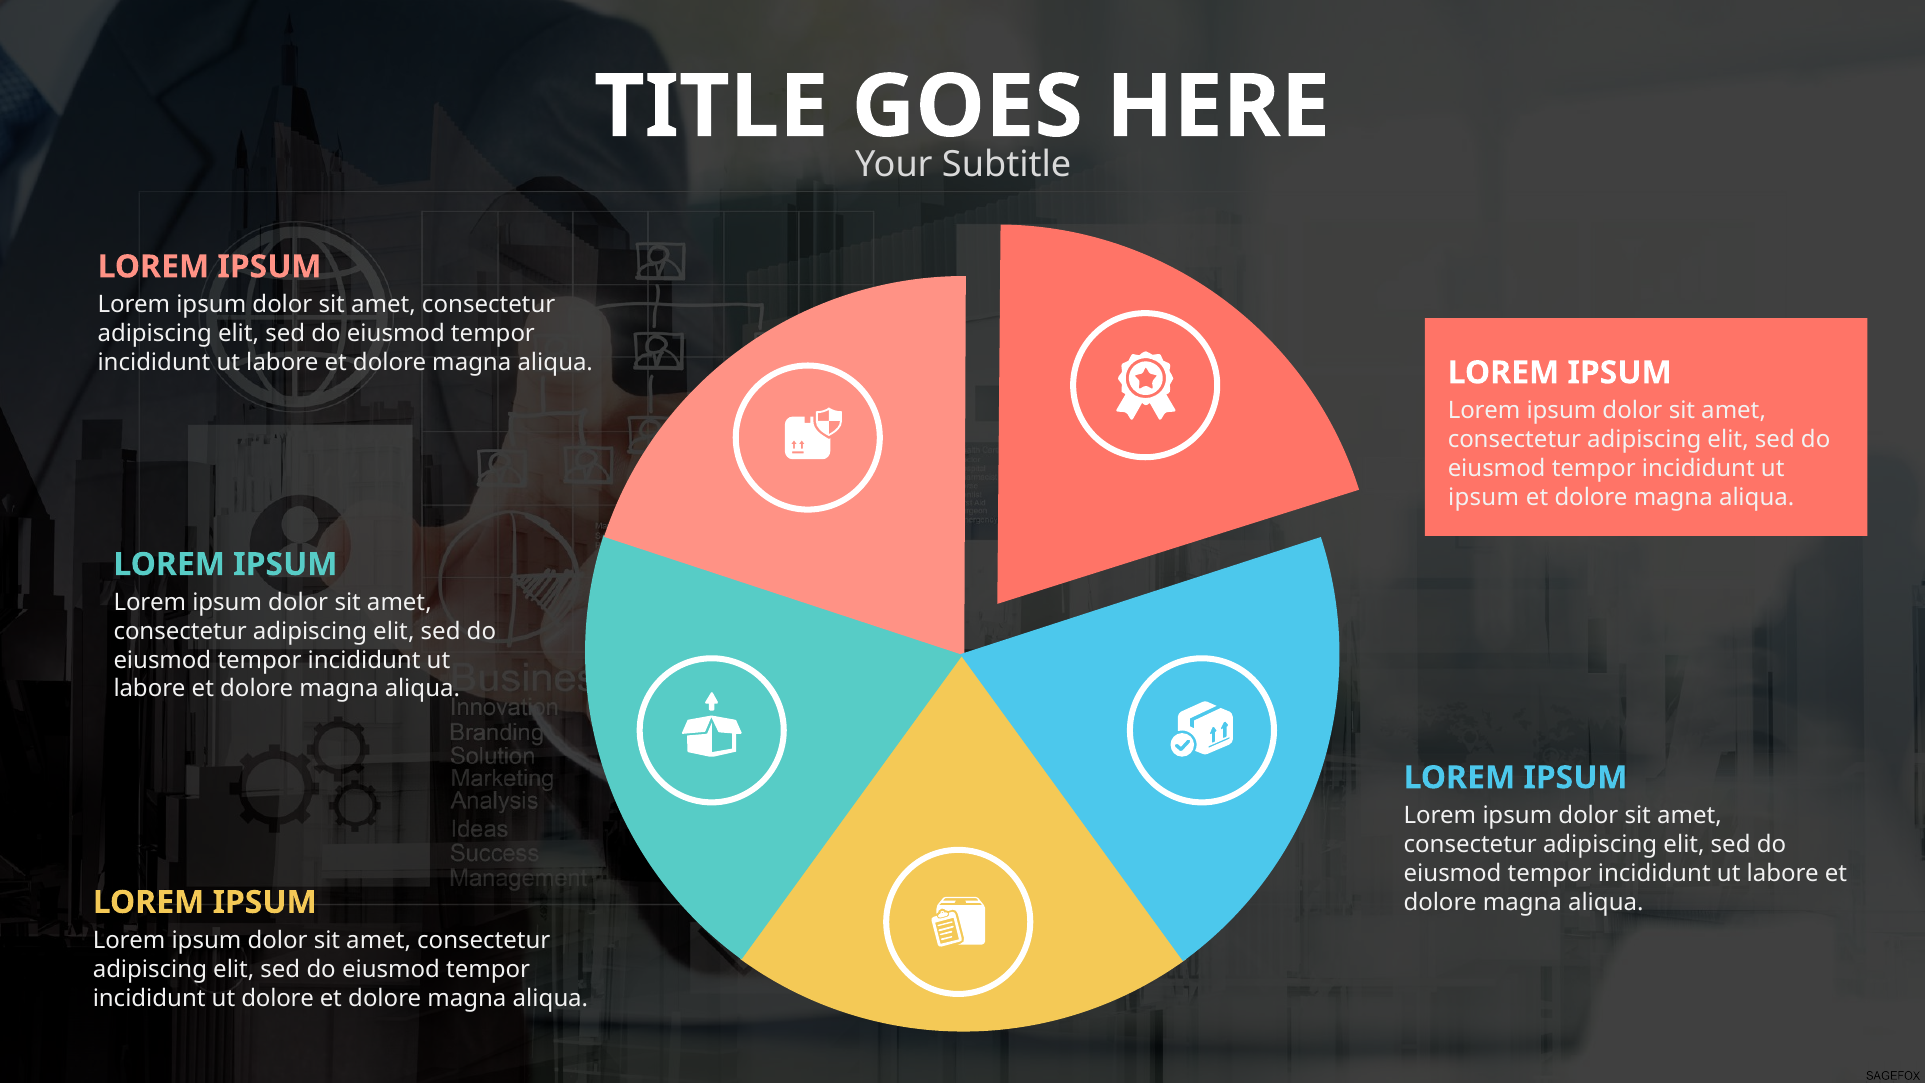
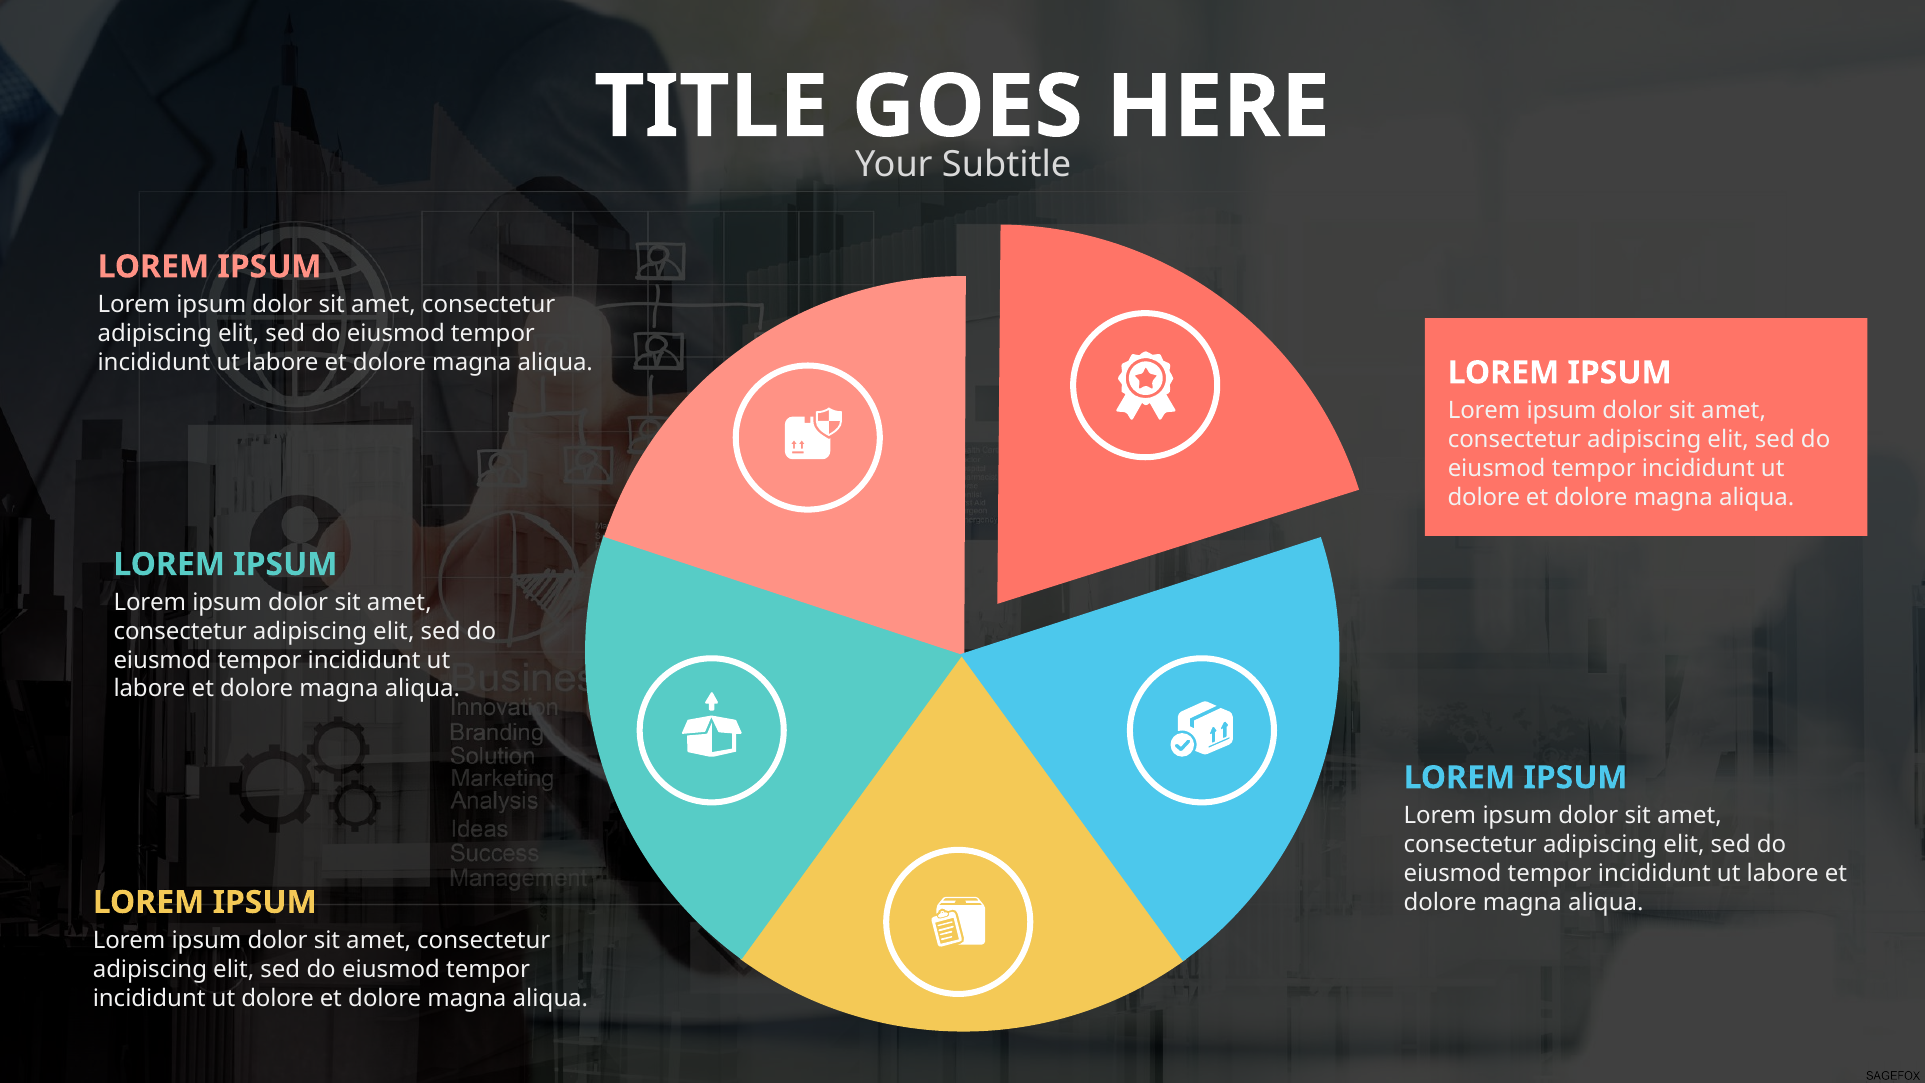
ipsum at (1484, 497): ipsum -> dolore
